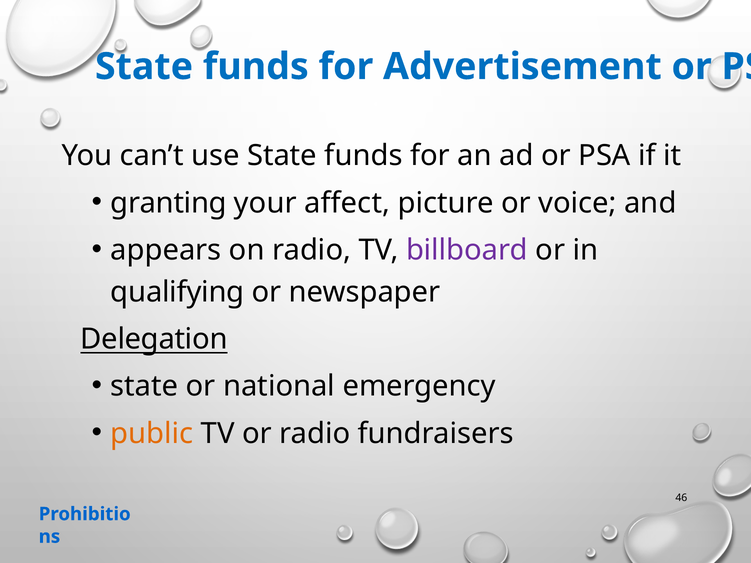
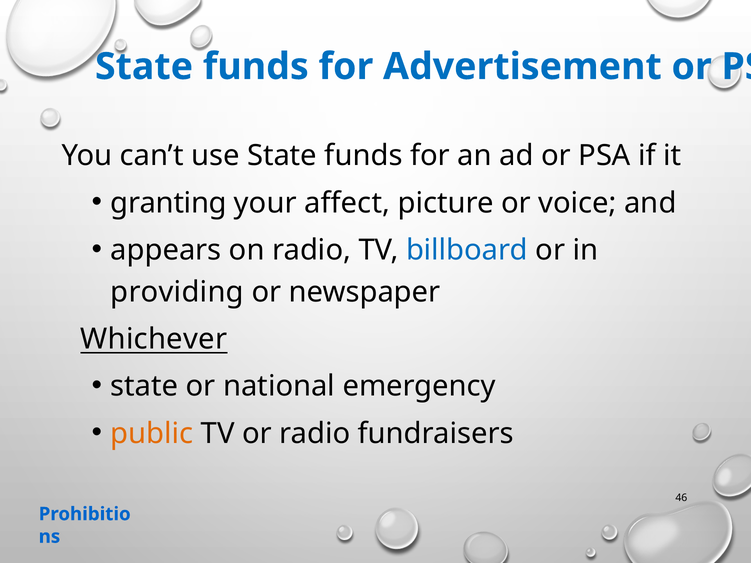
billboard colour: purple -> blue
qualifying: qualifying -> providing
Delegation: Delegation -> Whichever
